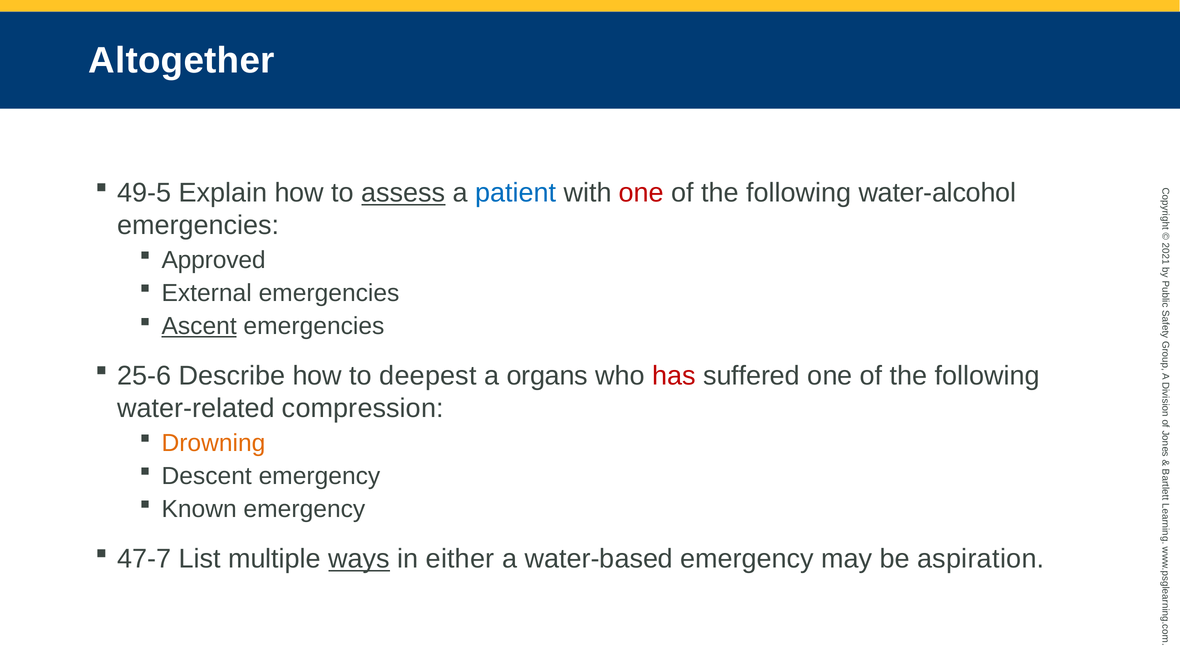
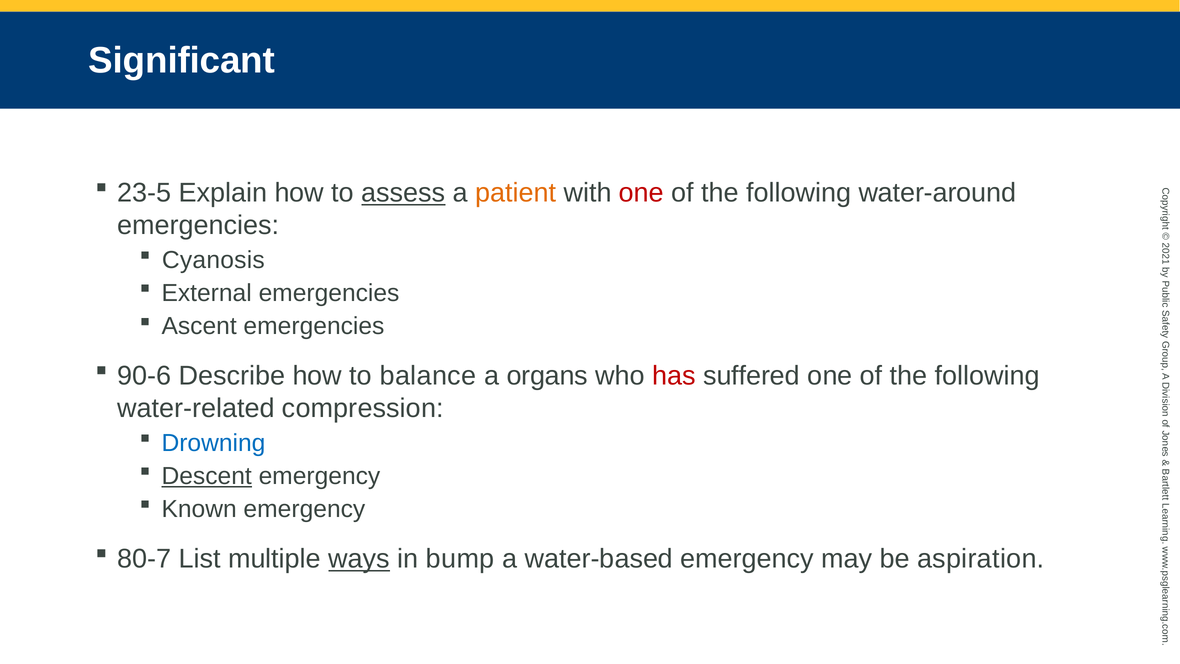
Altogether: Altogether -> Significant
49-5: 49-5 -> 23-5
patient colour: blue -> orange
water-alcohol: water-alcohol -> water-around
Approved: Approved -> Cyanosis
Ascent underline: present -> none
25-6: 25-6 -> 90-6
deepest: deepest -> balance
Drowning colour: orange -> blue
Descent underline: none -> present
47-7: 47-7 -> 80-7
either: either -> bump
